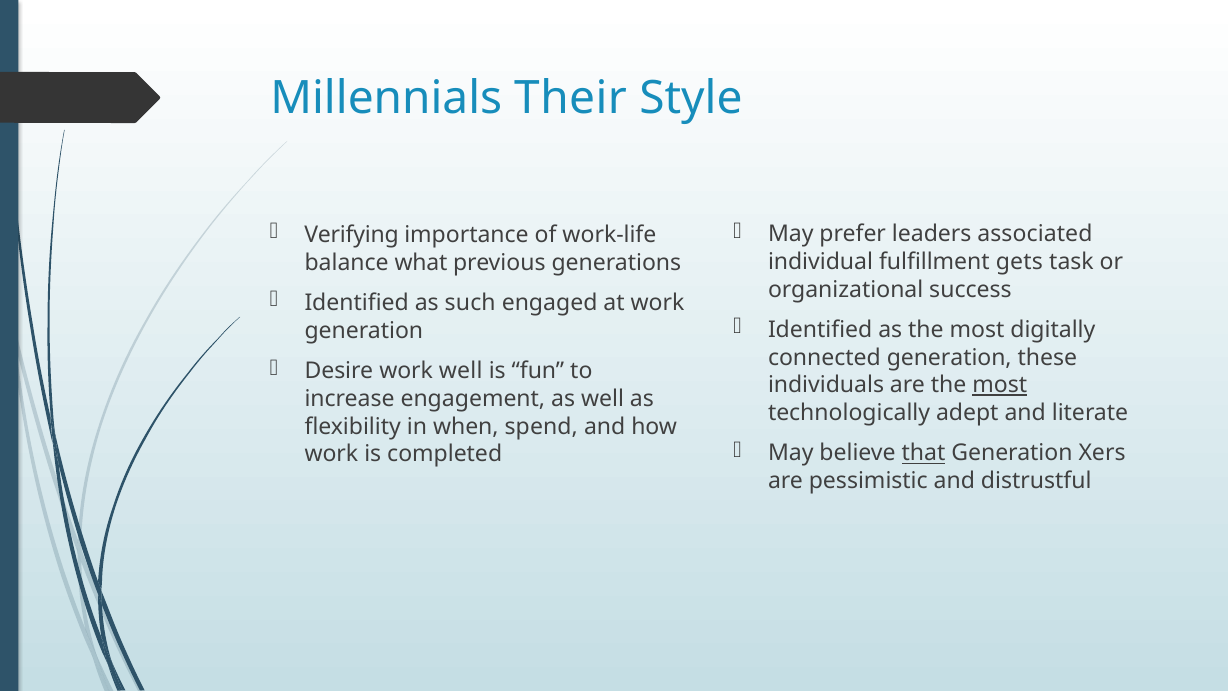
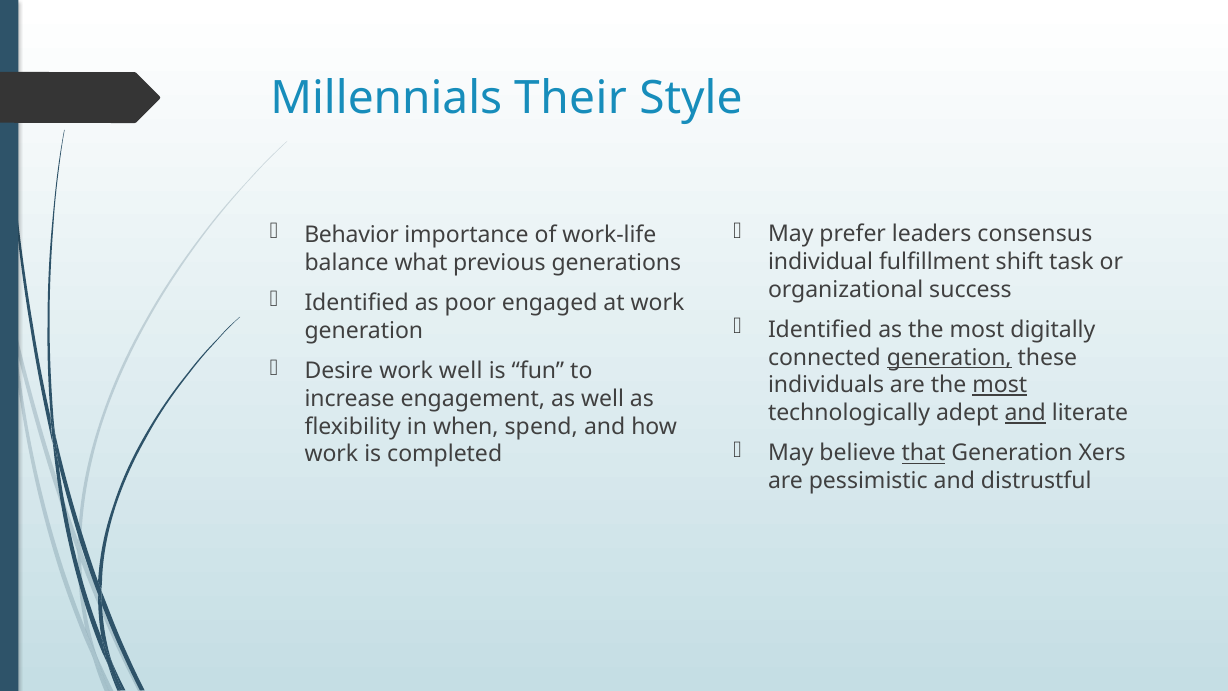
associated: associated -> consensus
Verifying: Verifying -> Behavior
gets: gets -> shift
such: such -> poor
generation at (949, 357) underline: none -> present
and at (1025, 413) underline: none -> present
